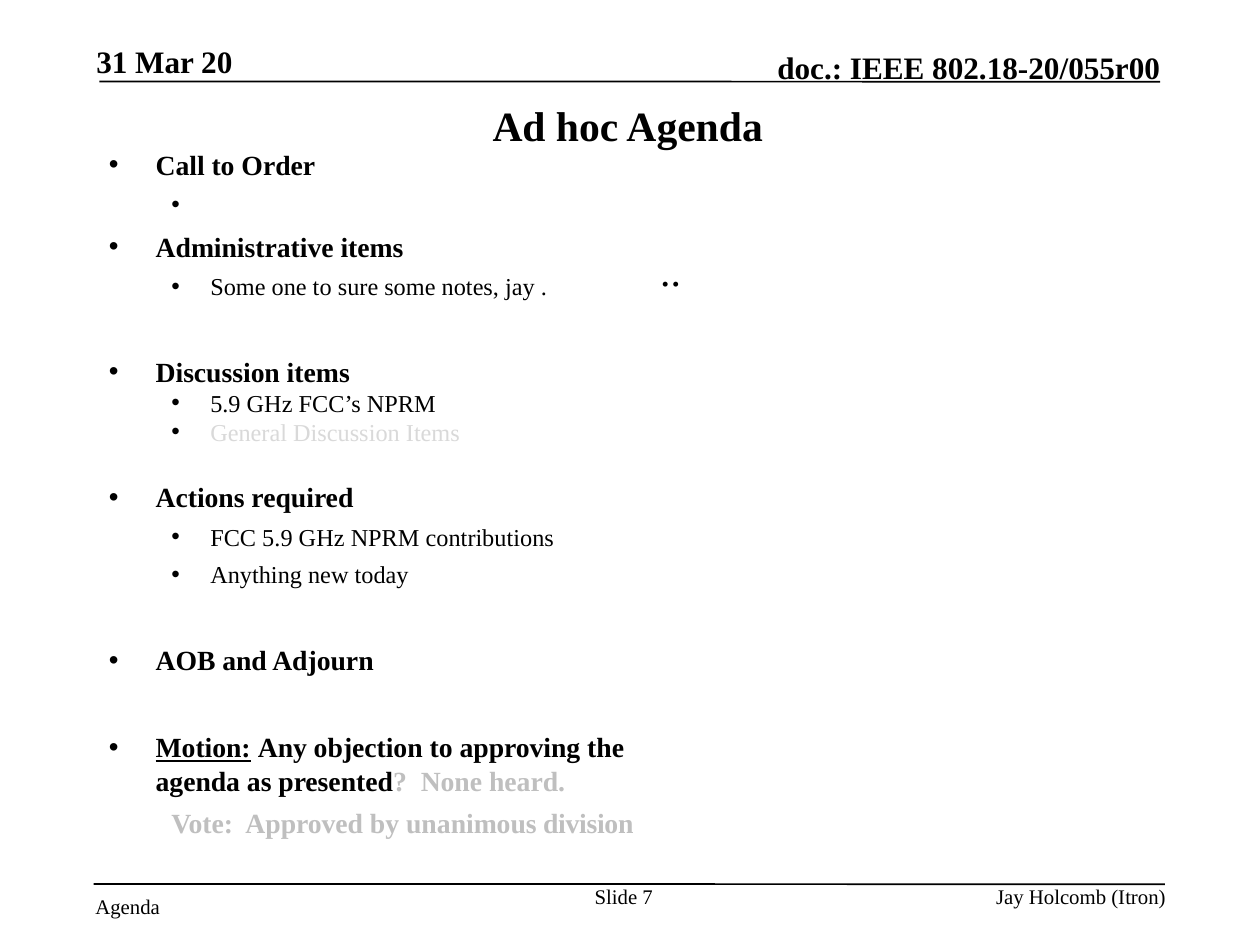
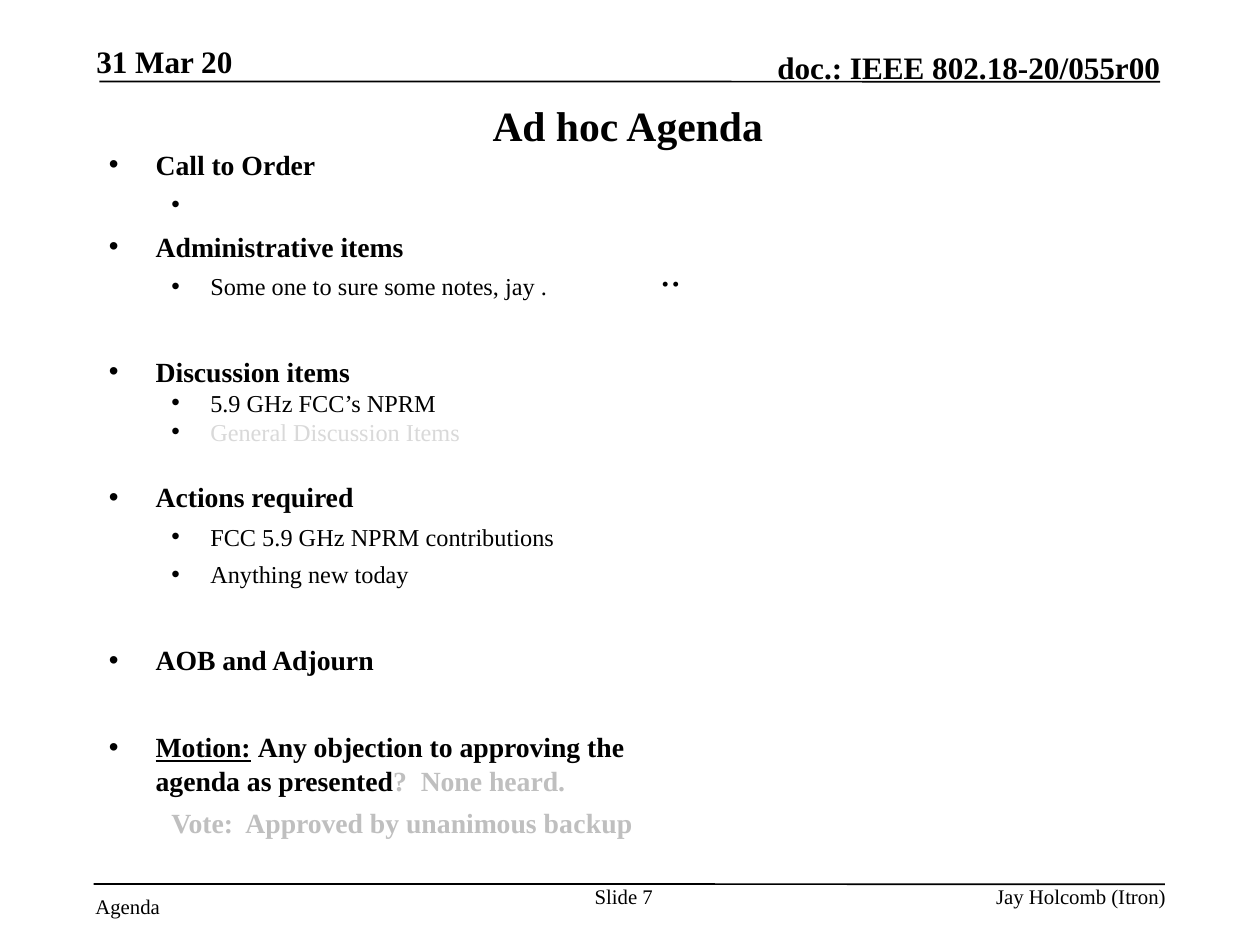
division: division -> backup
